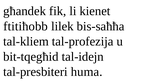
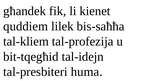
ftitiħobb: ftitiħobb -> quddiem
